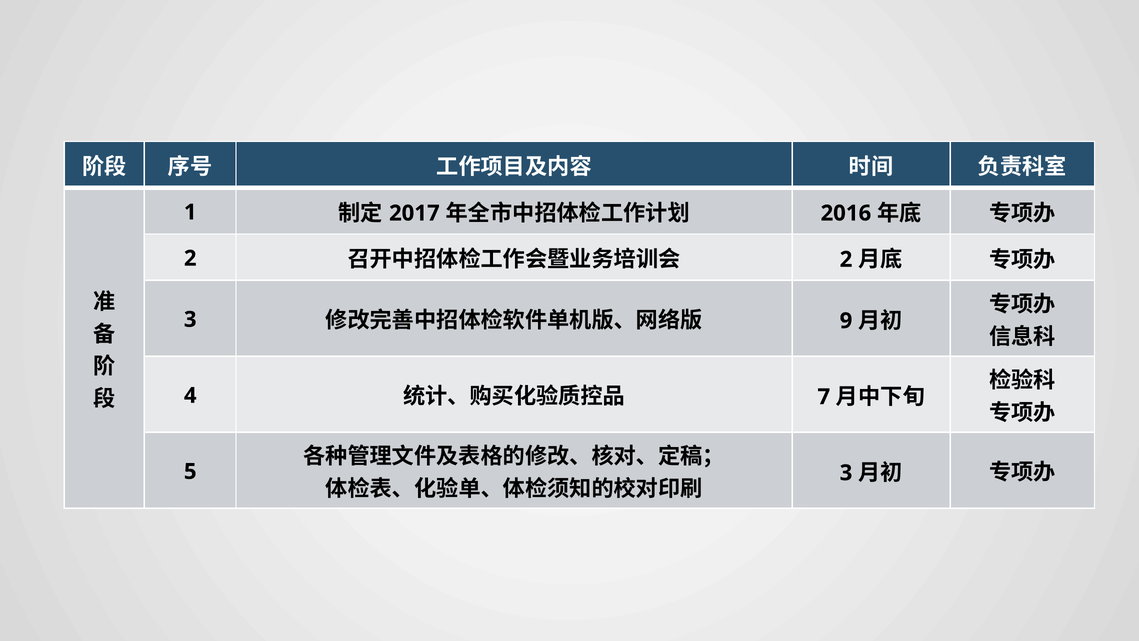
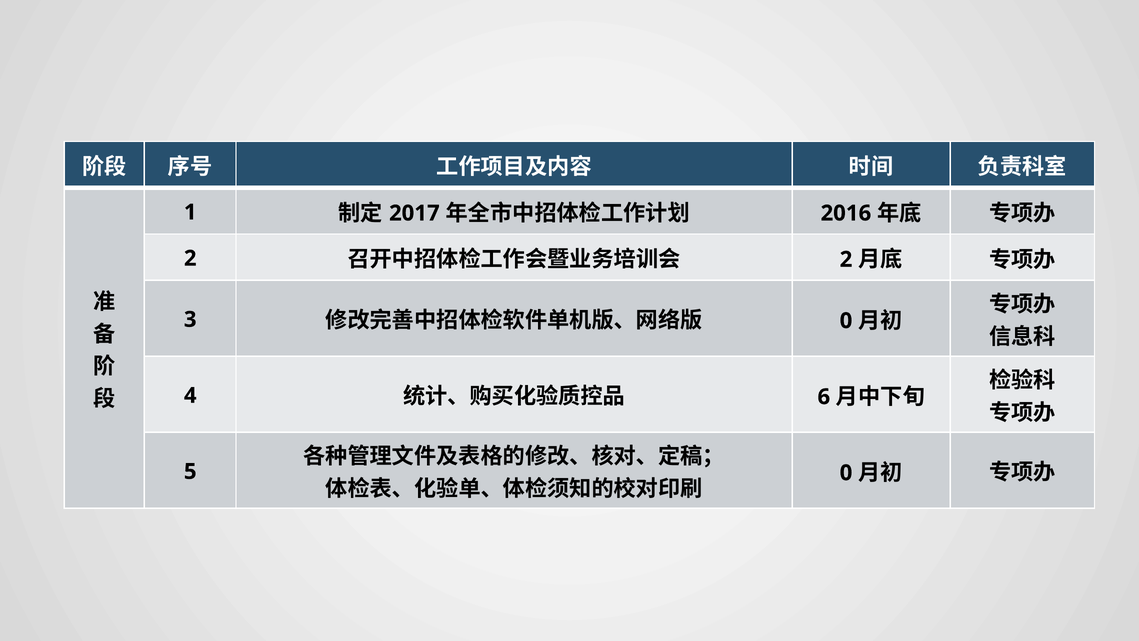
9 at (846, 321): 9 -> 0
7: 7 -> 6
3 at (846, 473): 3 -> 0
